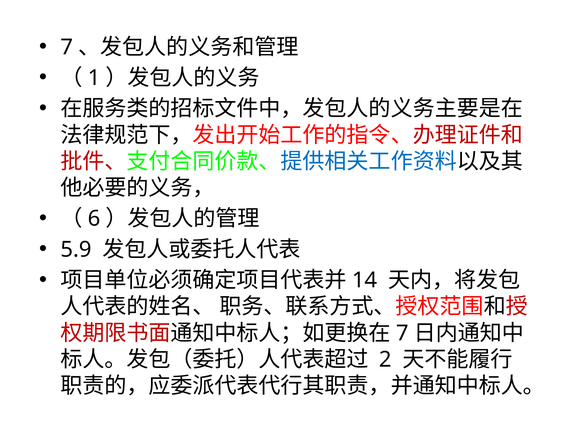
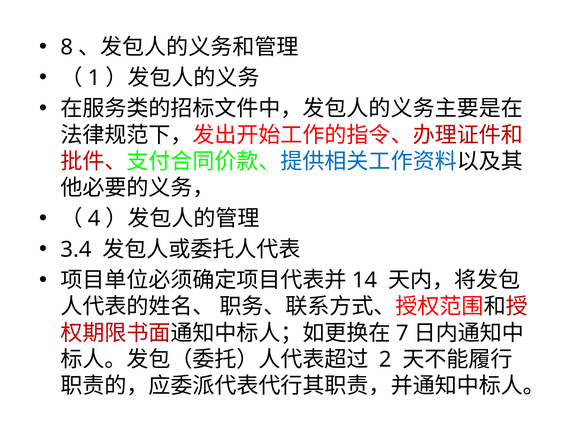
7 at (67, 47): 7 -> 8
6: 6 -> 4
5.9: 5.9 -> 3.4
